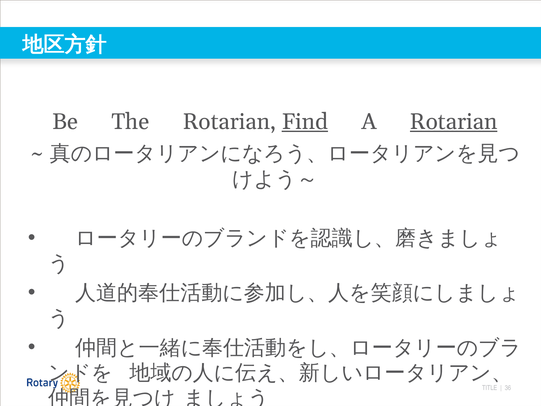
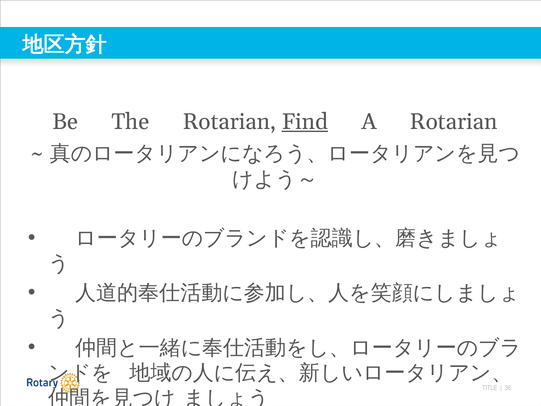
Rotarian at (454, 122) underline: present -> none
